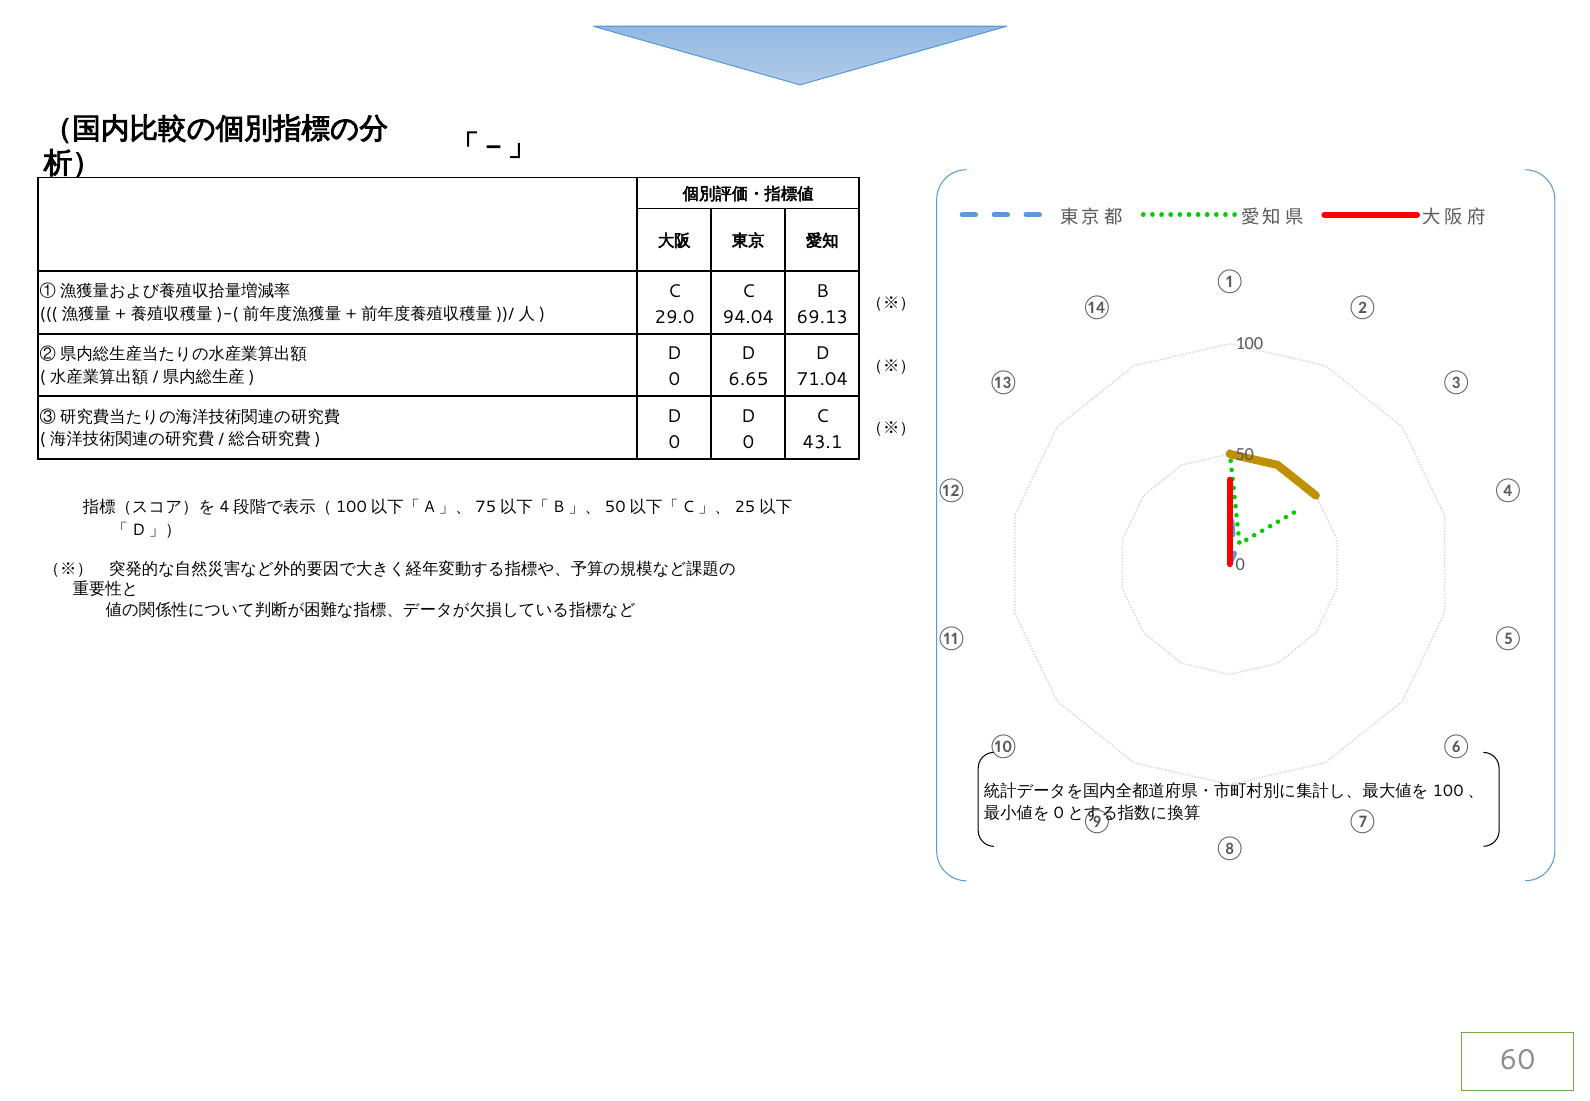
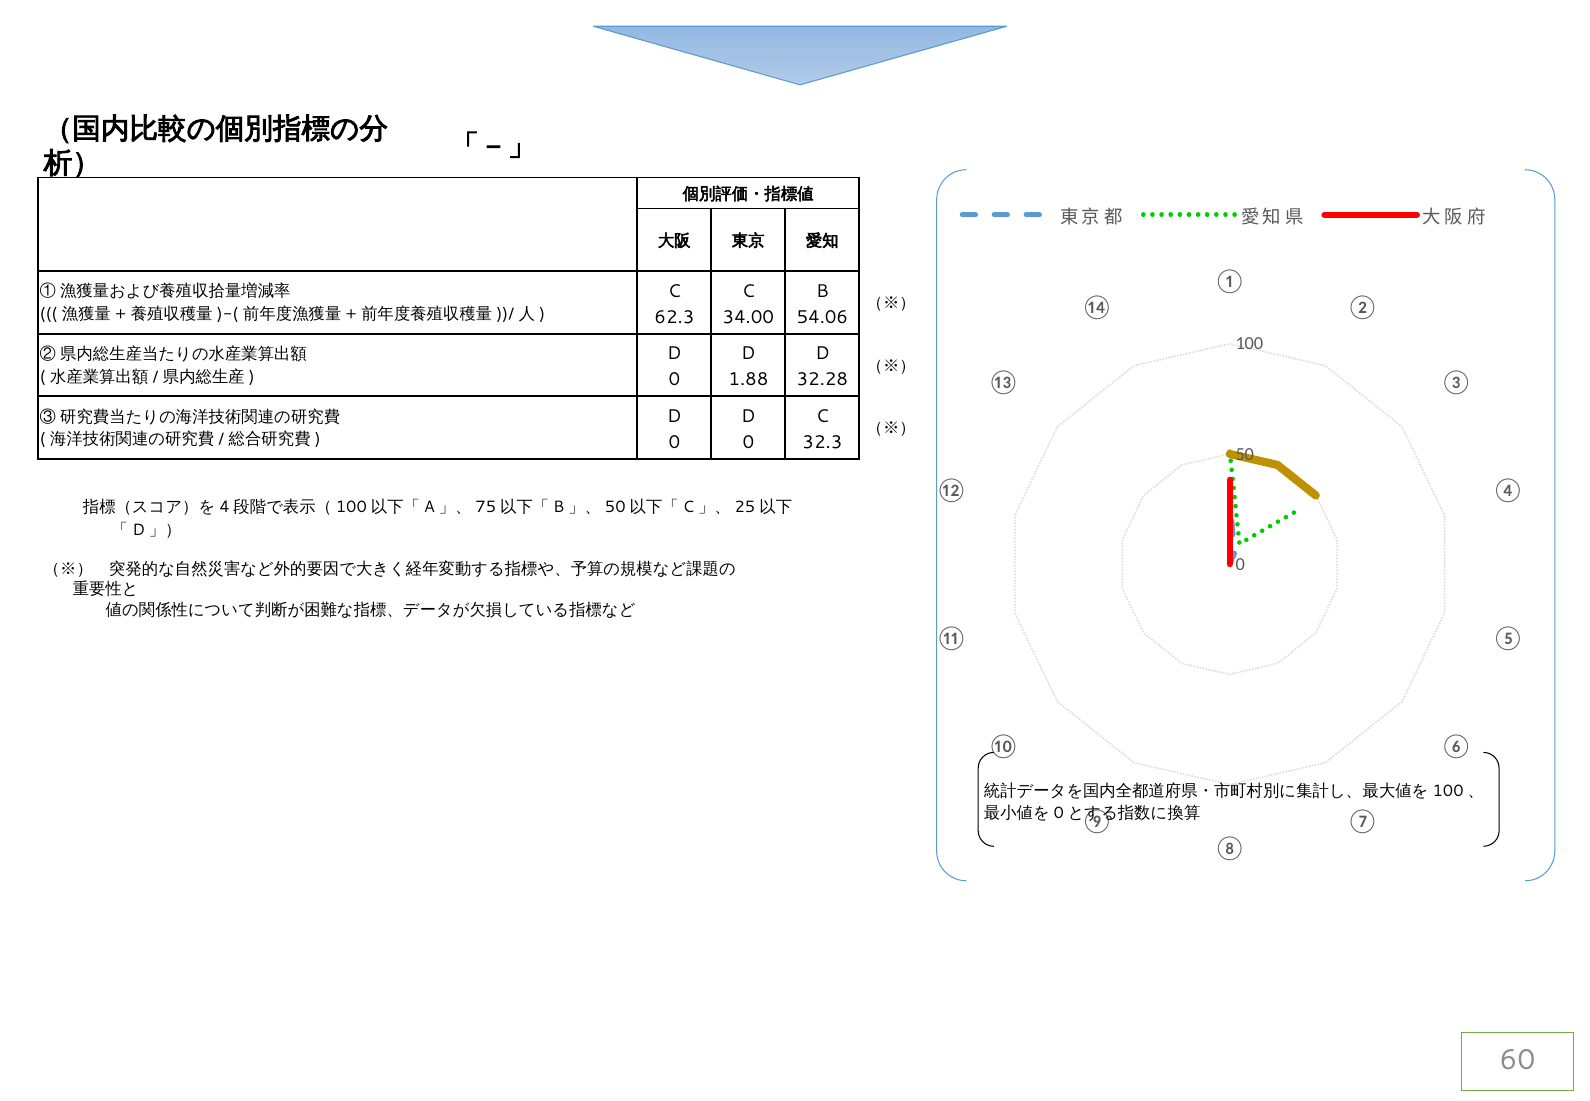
29.0: 29.0 -> 62.3
94.04: 94.04 -> 34.00
69.13: 69.13 -> 54.06
6.65: 6.65 -> 1.88
71.04: 71.04 -> 32.28
43.1: 43.1 -> 32.3
